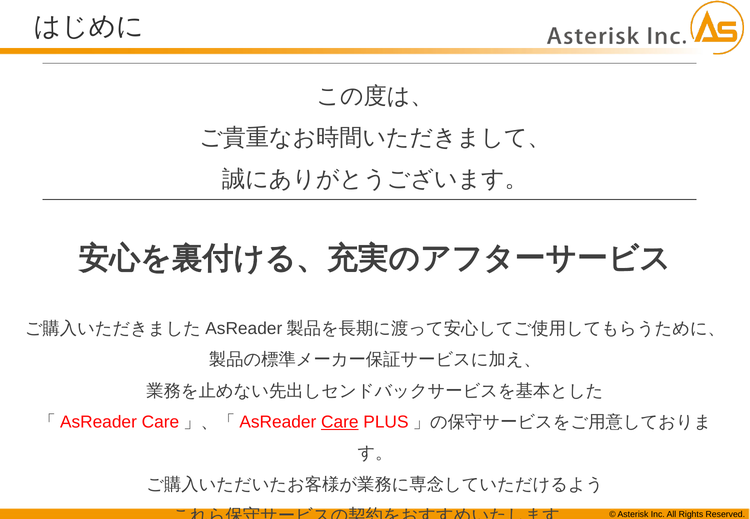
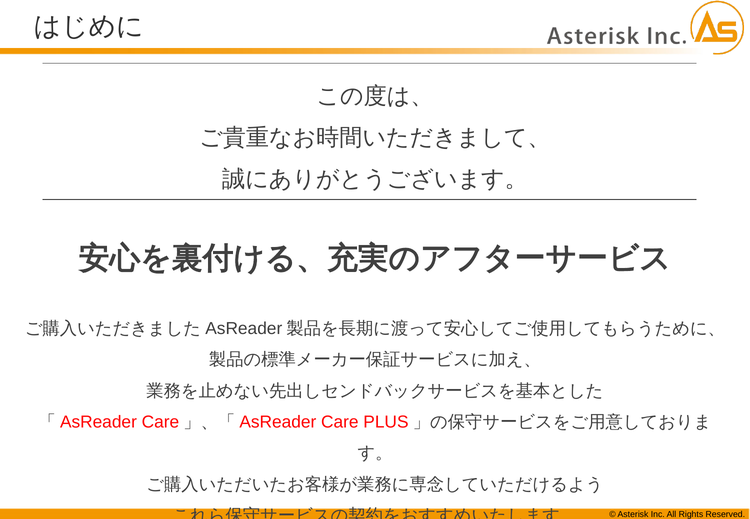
Care underline: present -> none
